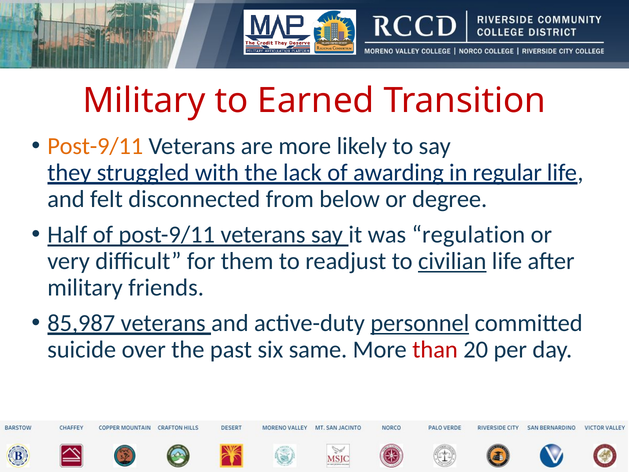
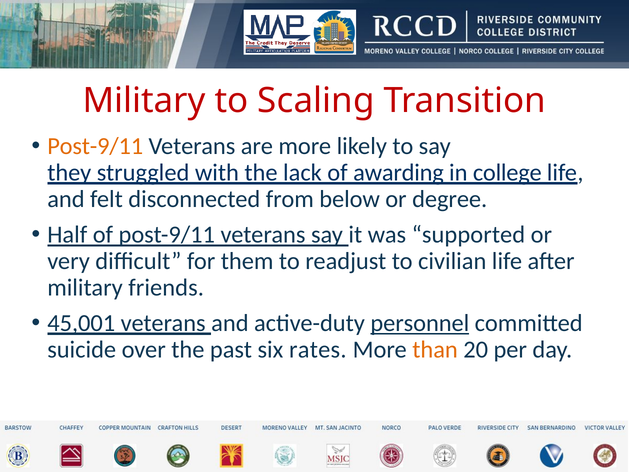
Earned: Earned -> Scaling
regular: regular -> college
regulation: regulation -> supported
civilian underline: present -> none
85,987: 85,987 -> 45,001
same: same -> rates
than colour: red -> orange
